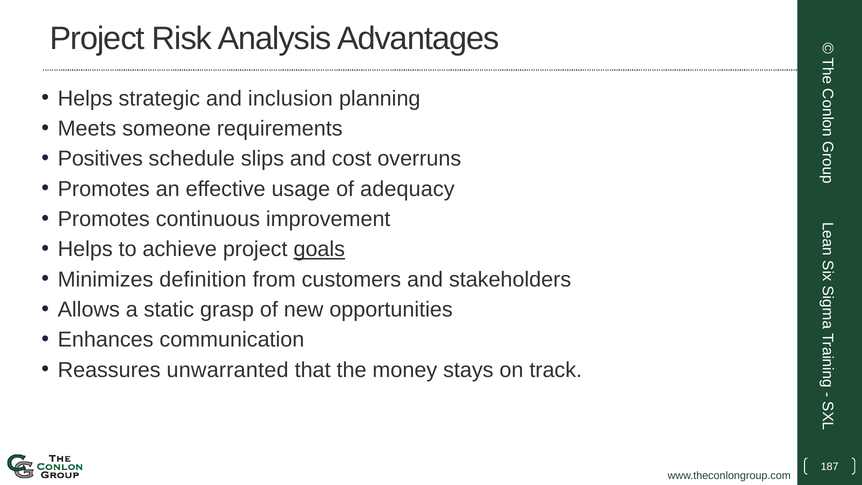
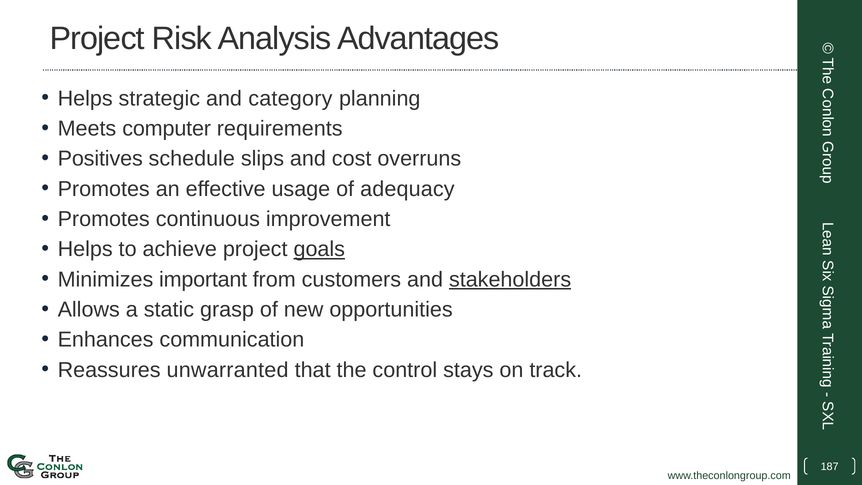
inclusion: inclusion -> category
someone: someone -> computer
definition: definition -> important
stakeholders underline: none -> present
money: money -> control
